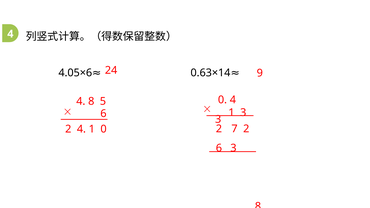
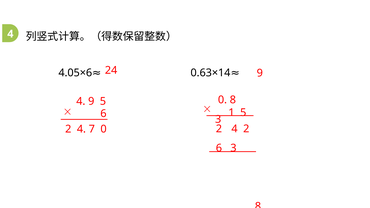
0 4: 4 -> 8
4 8: 8 -> 9
1 3: 3 -> 5
7 at (235, 129): 7 -> 4
4 1: 1 -> 7
